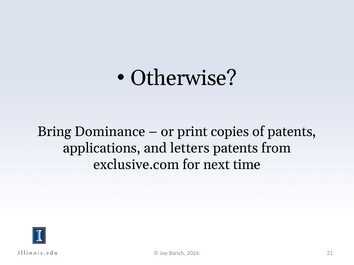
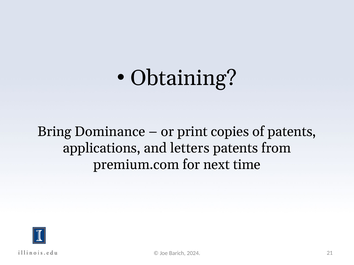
Otherwise: Otherwise -> Obtaining
exclusive.com: exclusive.com -> premium.com
